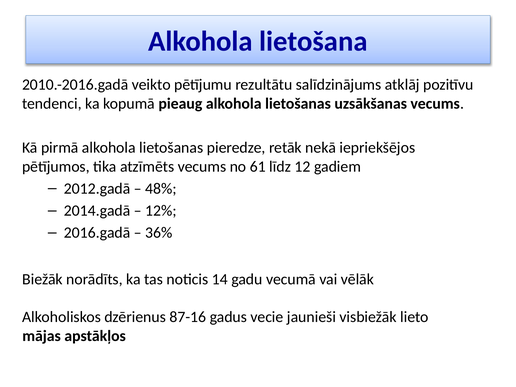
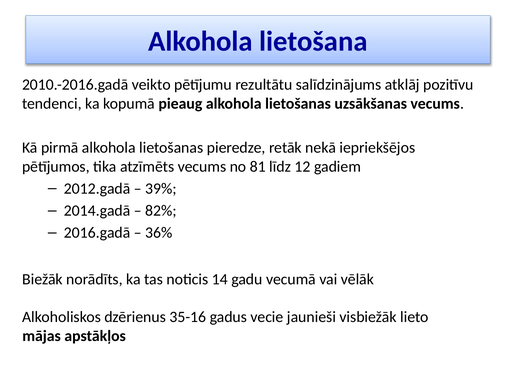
61: 61 -> 81
48%: 48% -> 39%
12%: 12% -> 82%
87-16: 87-16 -> 35-16
